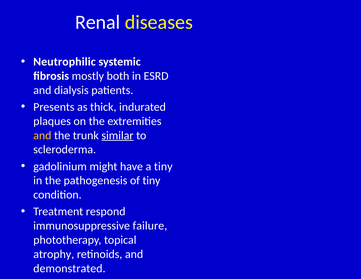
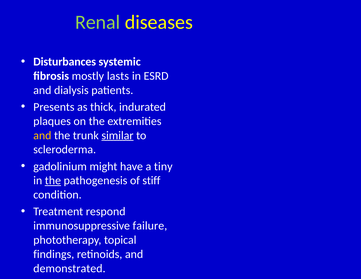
Renal colour: white -> light green
Neutrophilic: Neutrophilic -> Disturbances
both: both -> lasts
the at (53, 181) underline: none -> present
of tiny: tiny -> stiff
atrophy: atrophy -> findings
